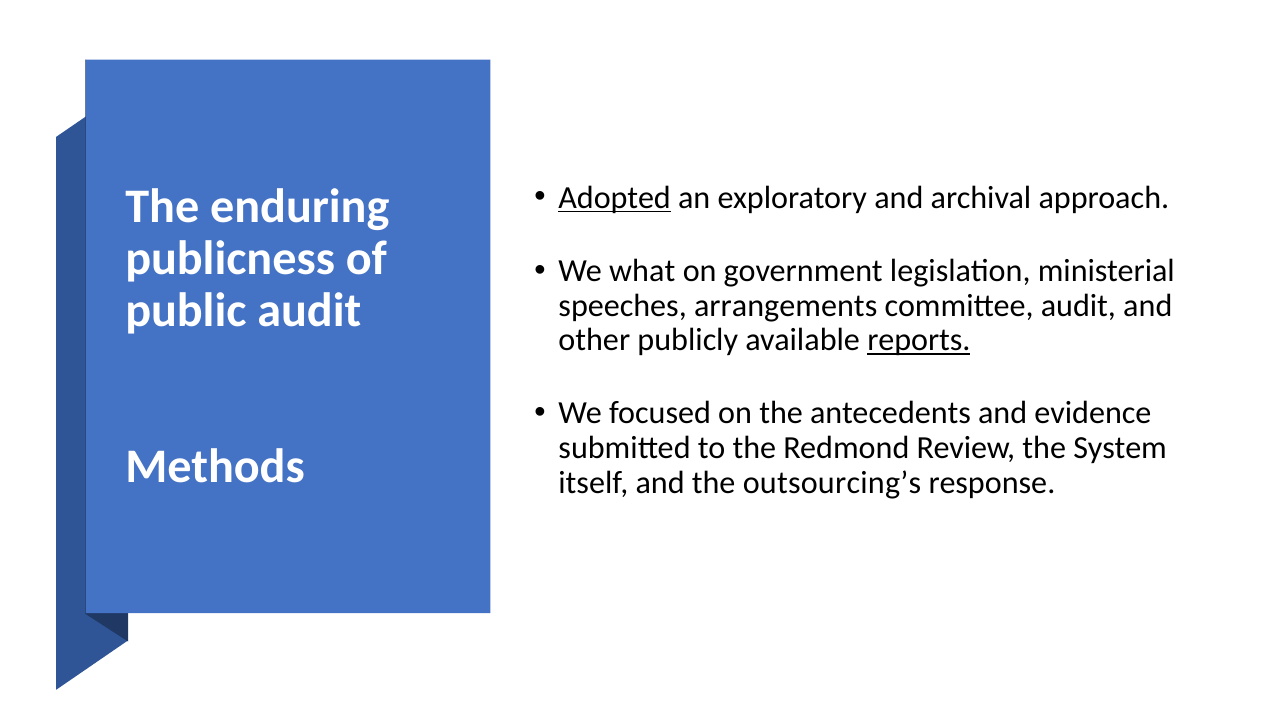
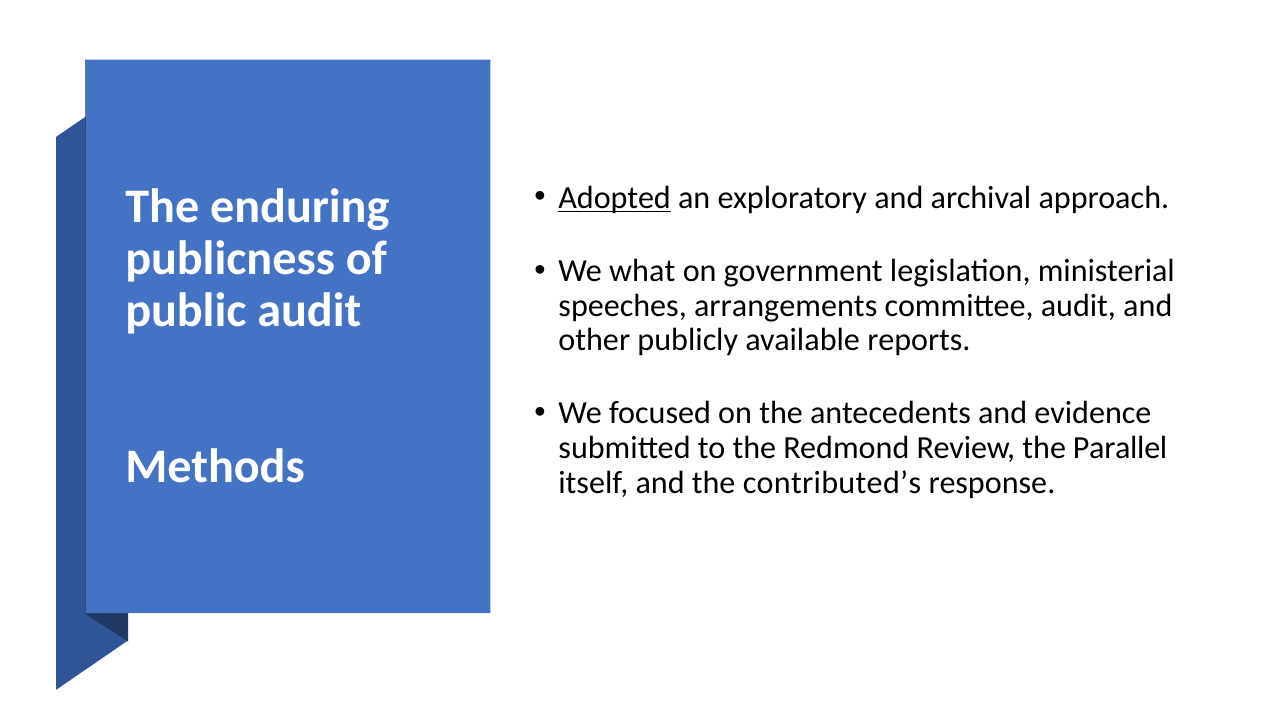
reports underline: present -> none
System: System -> Parallel
outsourcing’s: outsourcing’s -> contributed’s
